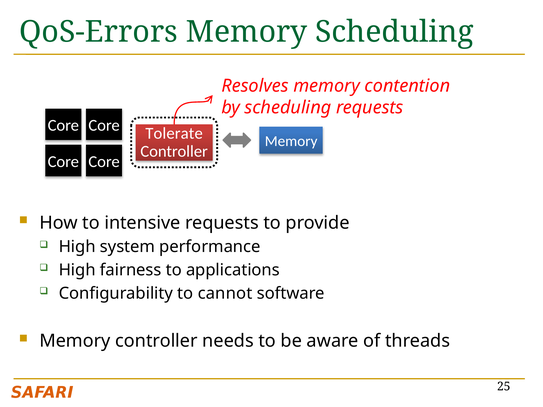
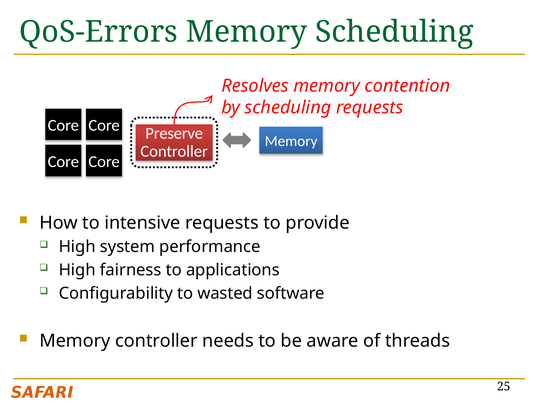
Tolerate: Tolerate -> Preserve
cannot: cannot -> wasted
